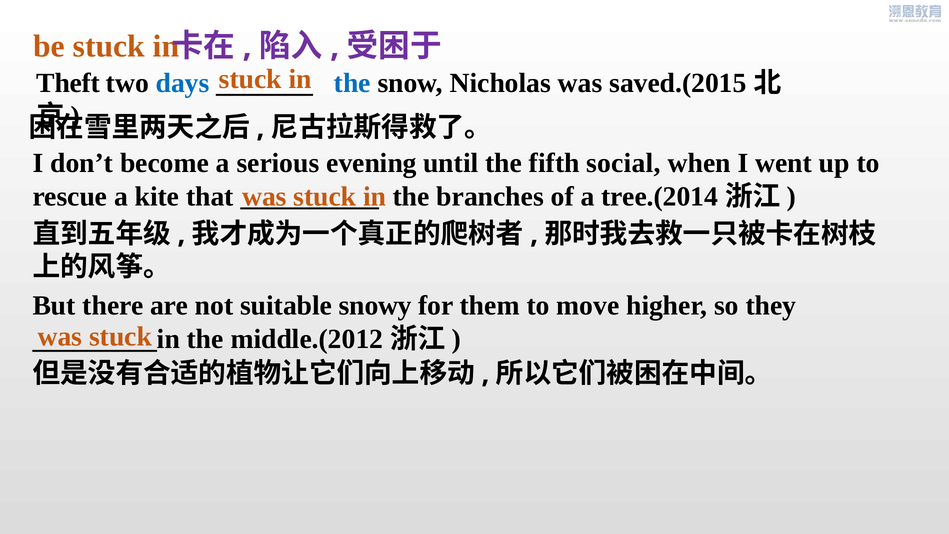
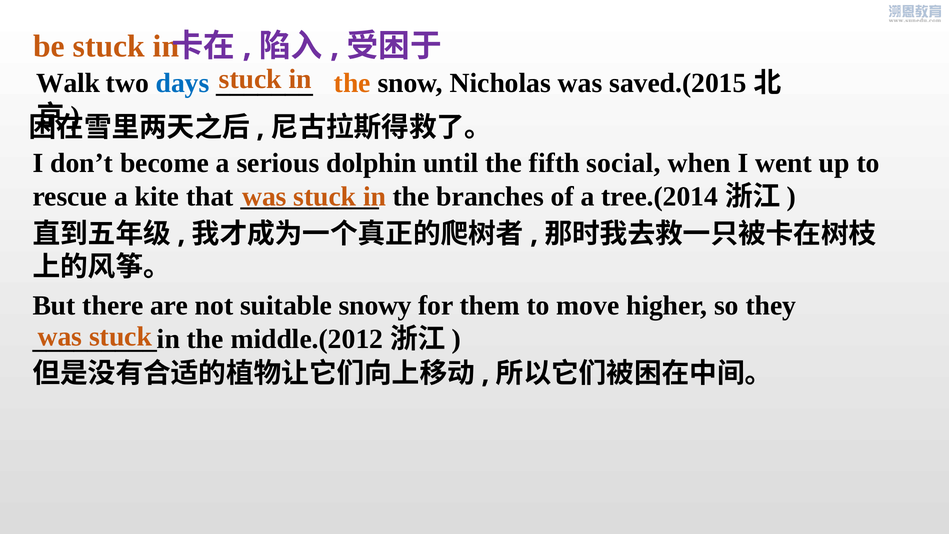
Theft: Theft -> Walk
the at (352, 83) colour: blue -> orange
evening: evening -> dolphin
